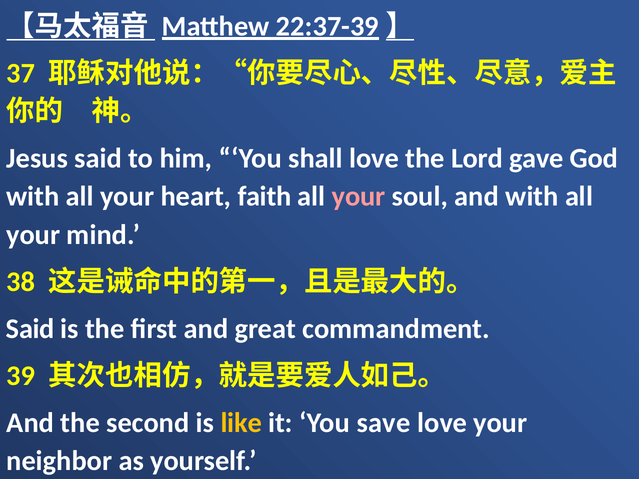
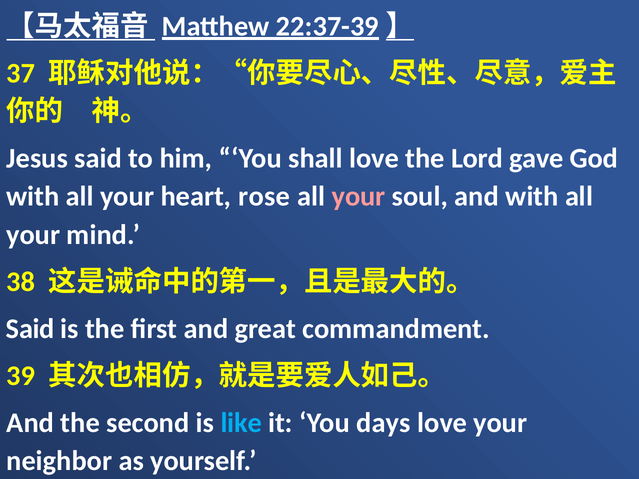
faith: faith -> rose
like colour: yellow -> light blue
save: save -> days
